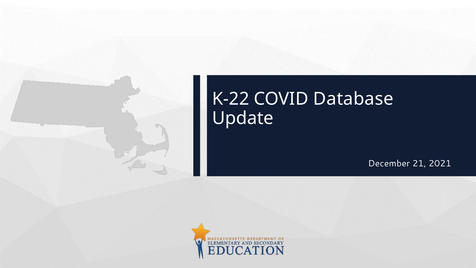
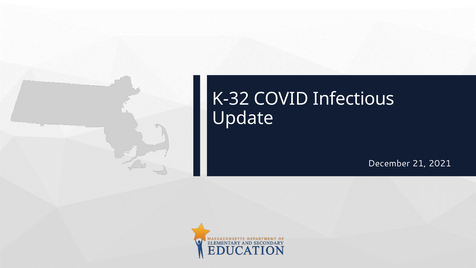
K-22: K-22 -> K-32
Database: Database -> Infectious
